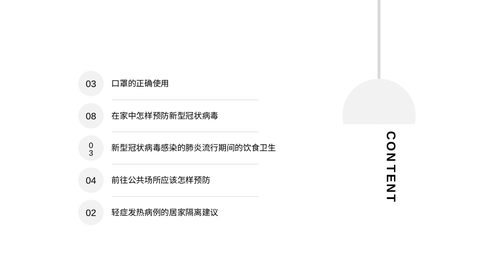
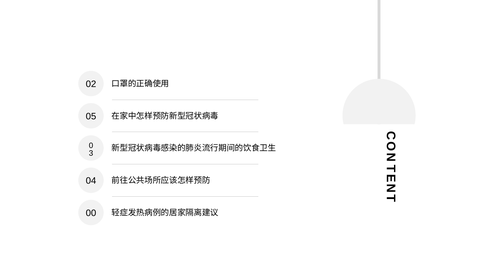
3 at (94, 84): 3 -> 2
8: 8 -> 5
0 2: 2 -> 0
